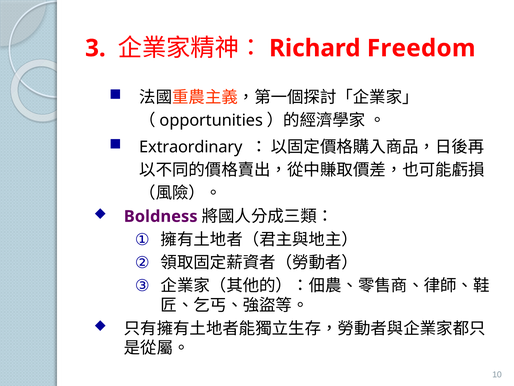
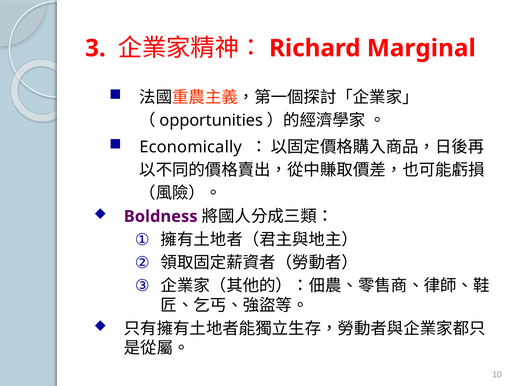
Freedom: Freedom -> Marginal
Extraordinary: Extraordinary -> Economically
